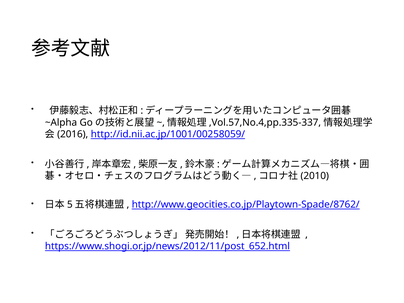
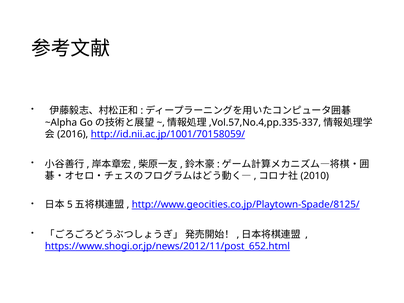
http://id.nii.ac.jp/1001/00258059/: http://id.nii.ac.jp/1001/00258059/ -> http://id.nii.ac.jp/1001/70158059/
http://www.geocities.co.jp/Playtown-Spade/8762/: http://www.geocities.co.jp/Playtown-Spade/8762/ -> http://www.geocities.co.jp/Playtown-Spade/8125/
